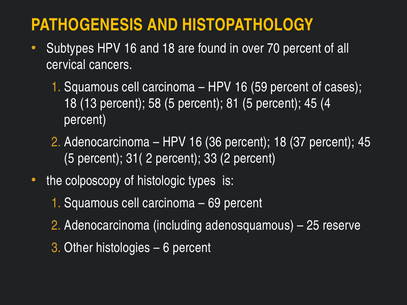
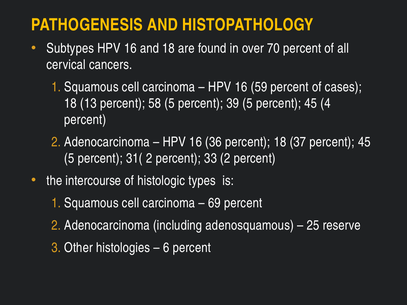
81: 81 -> 39
colposcopy: colposcopy -> intercourse
